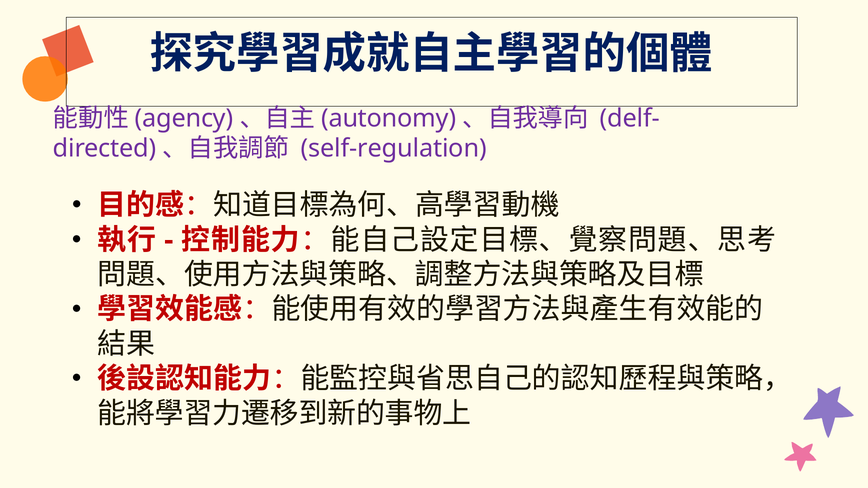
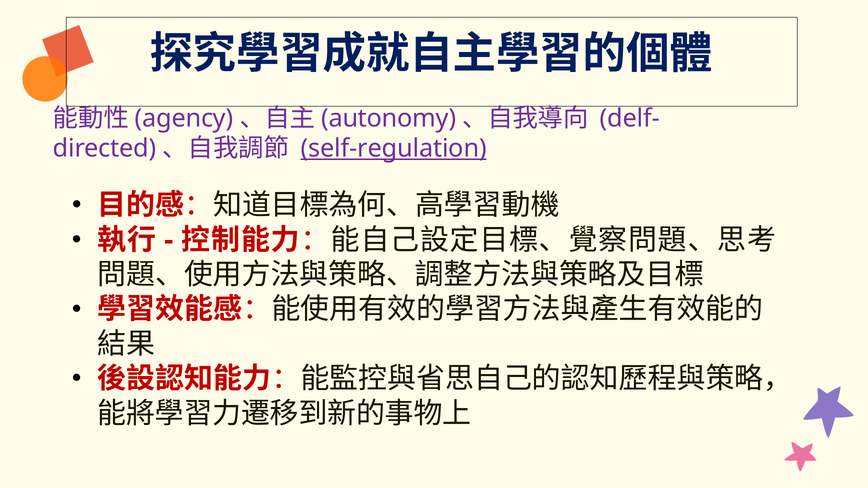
self-regulation underline: none -> present
